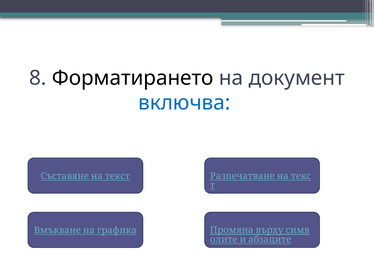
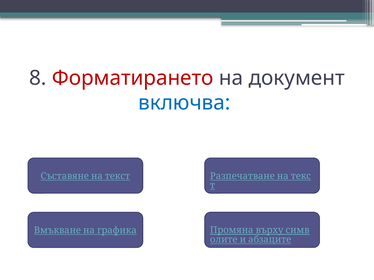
Форматирането colour: black -> red
